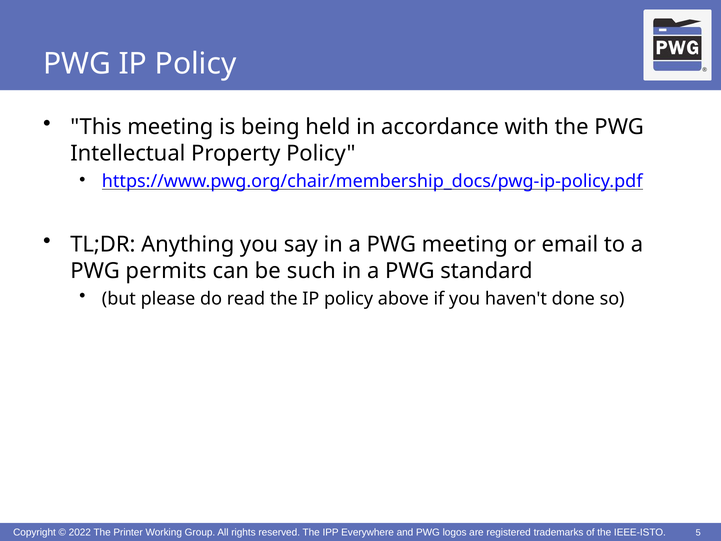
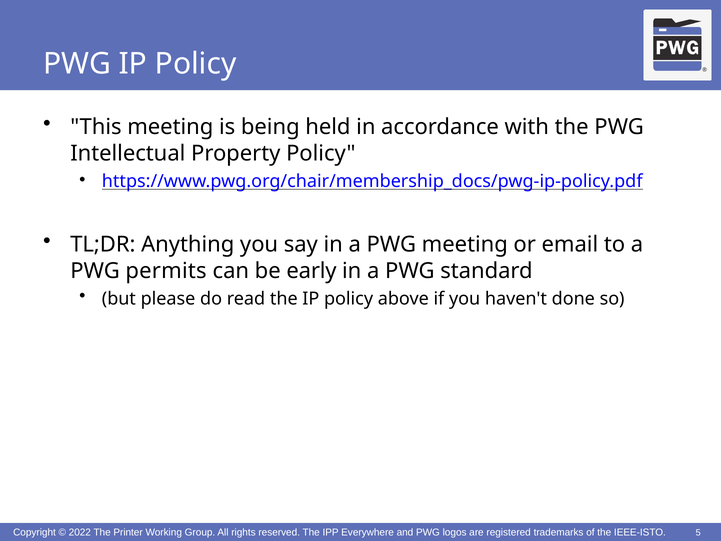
such: such -> early
